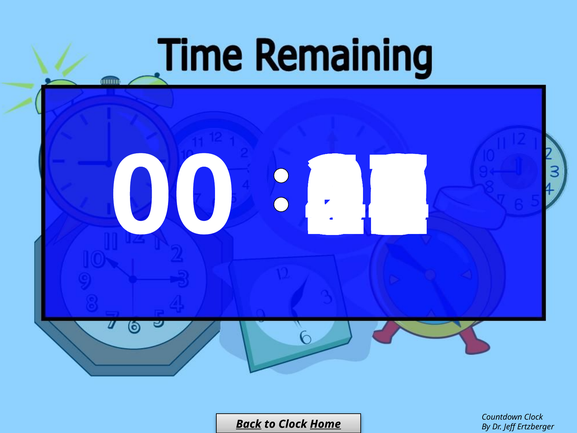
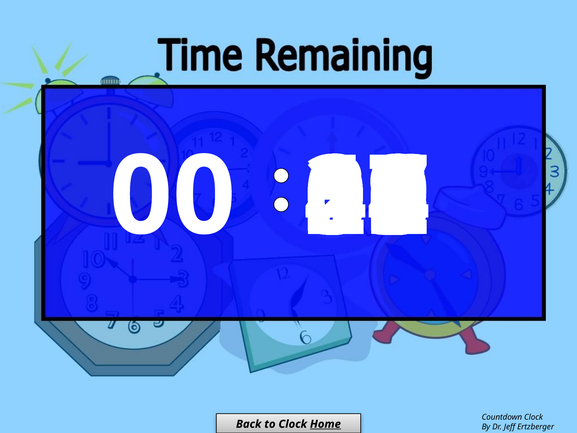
Back underline: present -> none
